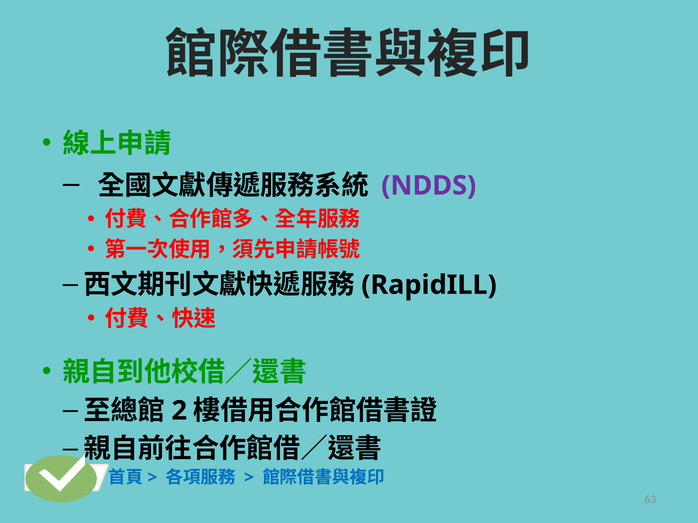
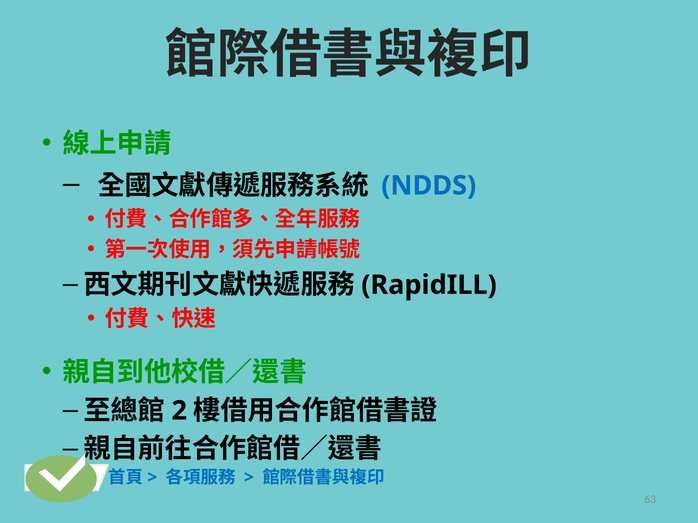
NDDS colour: purple -> blue
